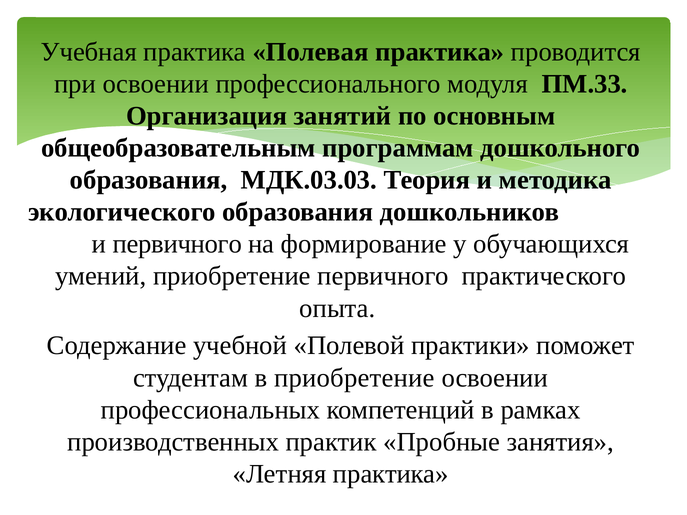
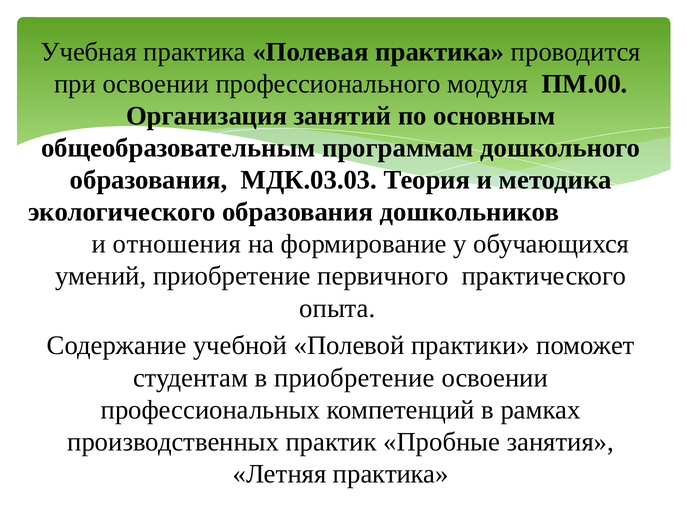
ПМ.33: ПМ.33 -> ПМ.00
и первичного: первичного -> отношения
